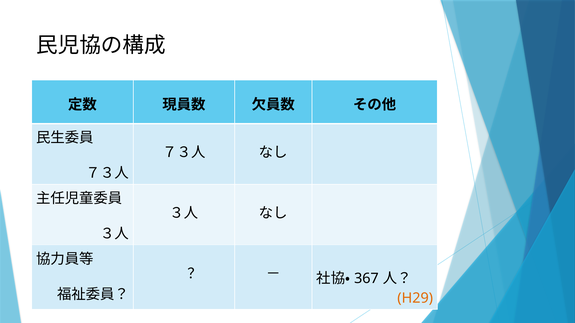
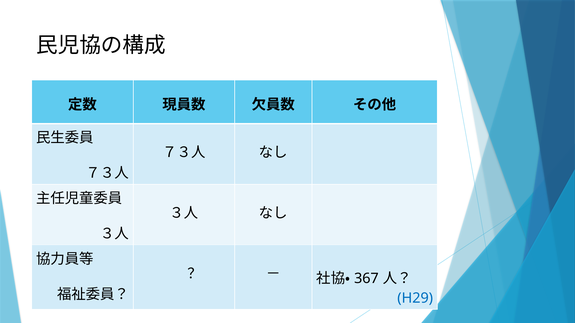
H29 colour: orange -> blue
